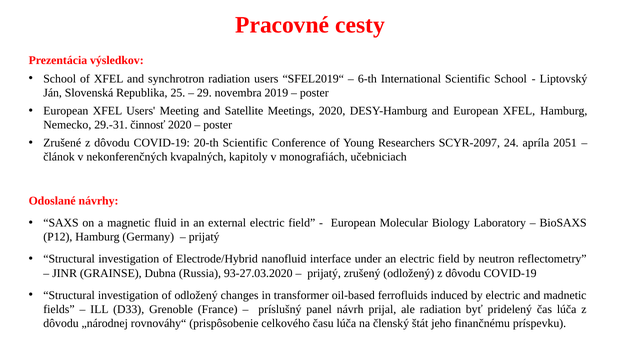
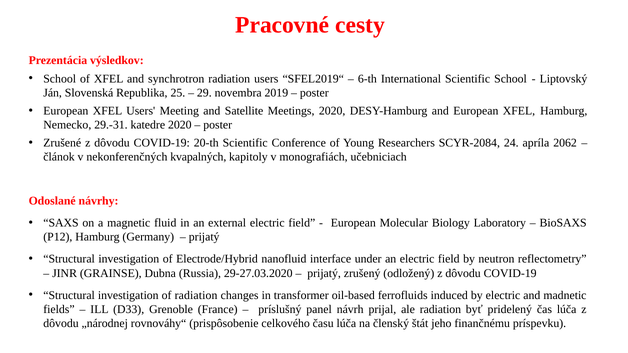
činnosť: činnosť -> katedre
SCYR-2097: SCYR-2097 -> SCYR-2084
2051: 2051 -> 2062
93-27.03.2020: 93-27.03.2020 -> 29-27.03.2020
of odložený: odložený -> radiation
